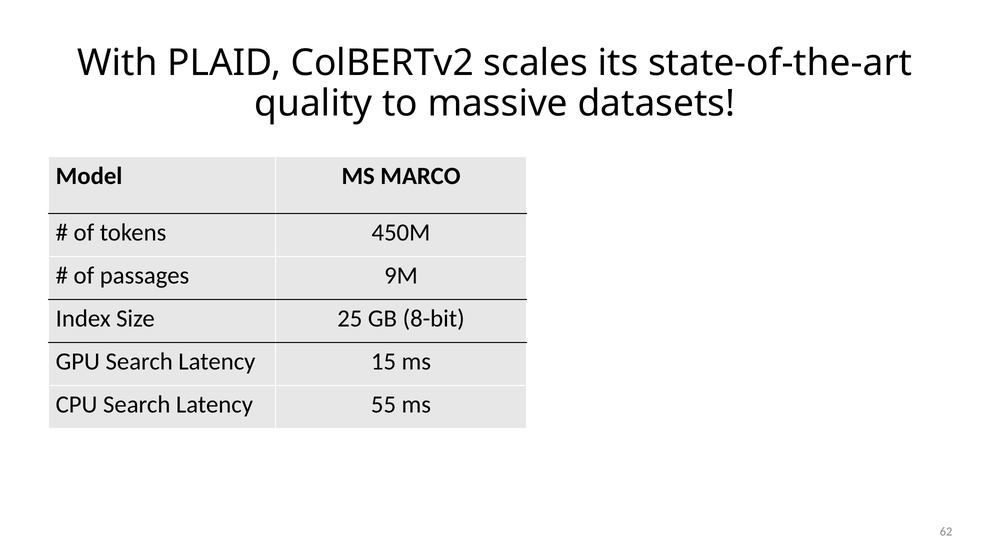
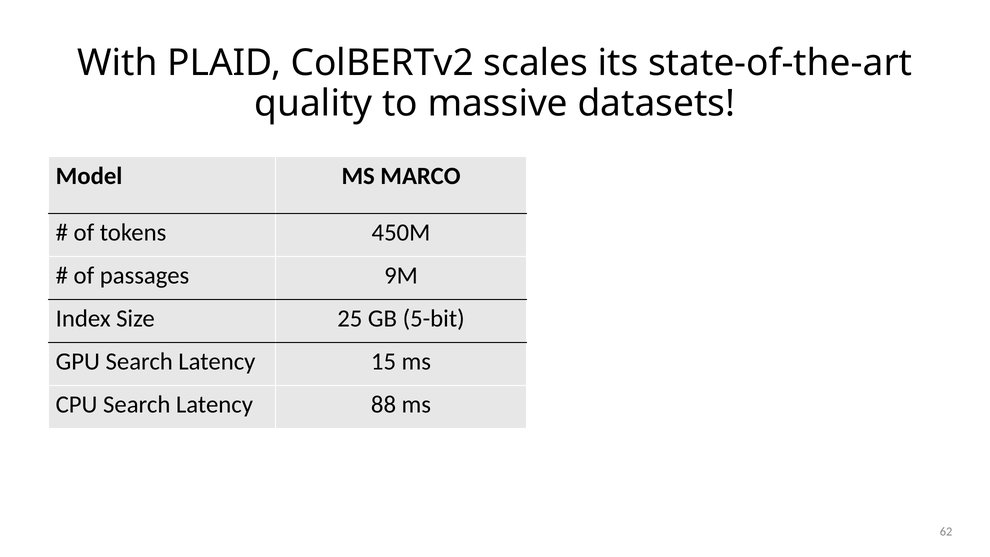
8-bit: 8-bit -> 5-bit
55: 55 -> 88
